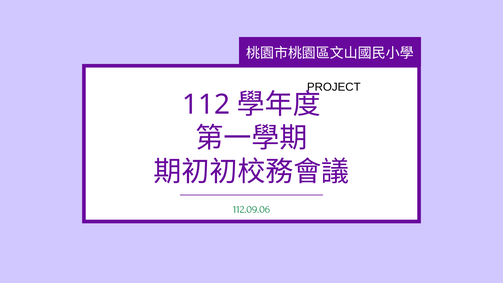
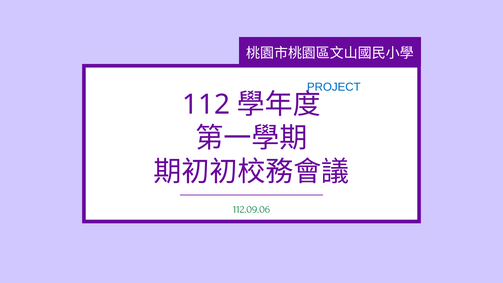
PROJECT colour: black -> blue
